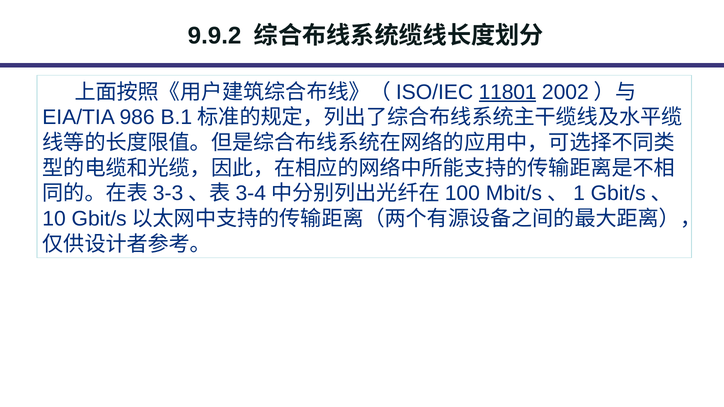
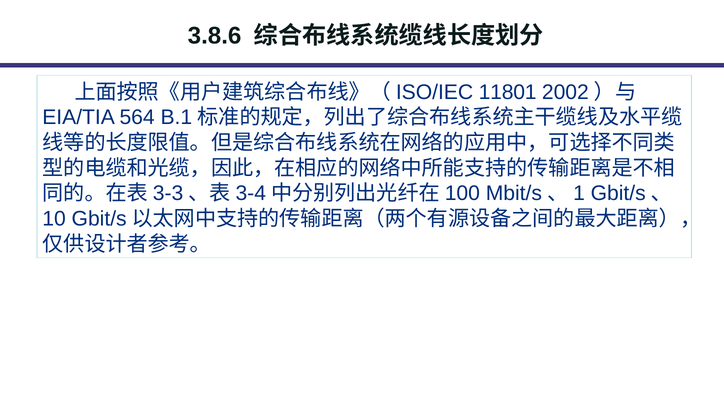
9.9.2: 9.9.2 -> 3.8.6
11801 underline: present -> none
986: 986 -> 564
